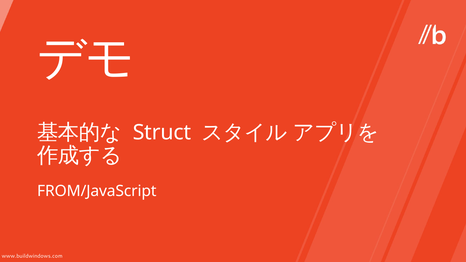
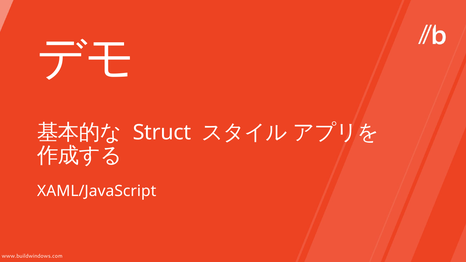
FROM/JavaScript: FROM/JavaScript -> XAML/JavaScript
